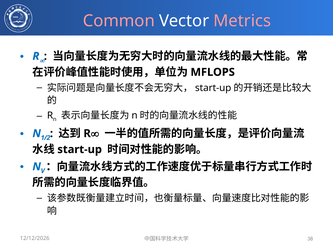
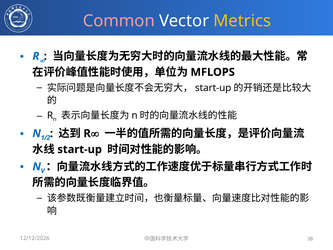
Metrics colour: pink -> yellow
